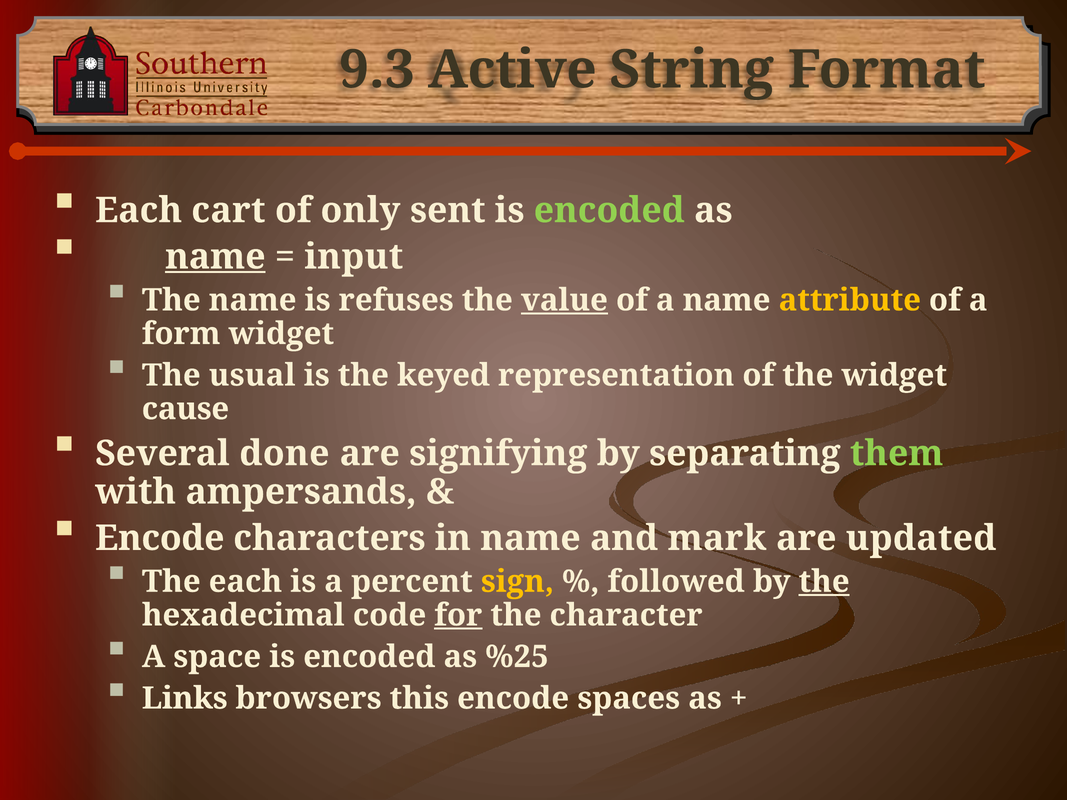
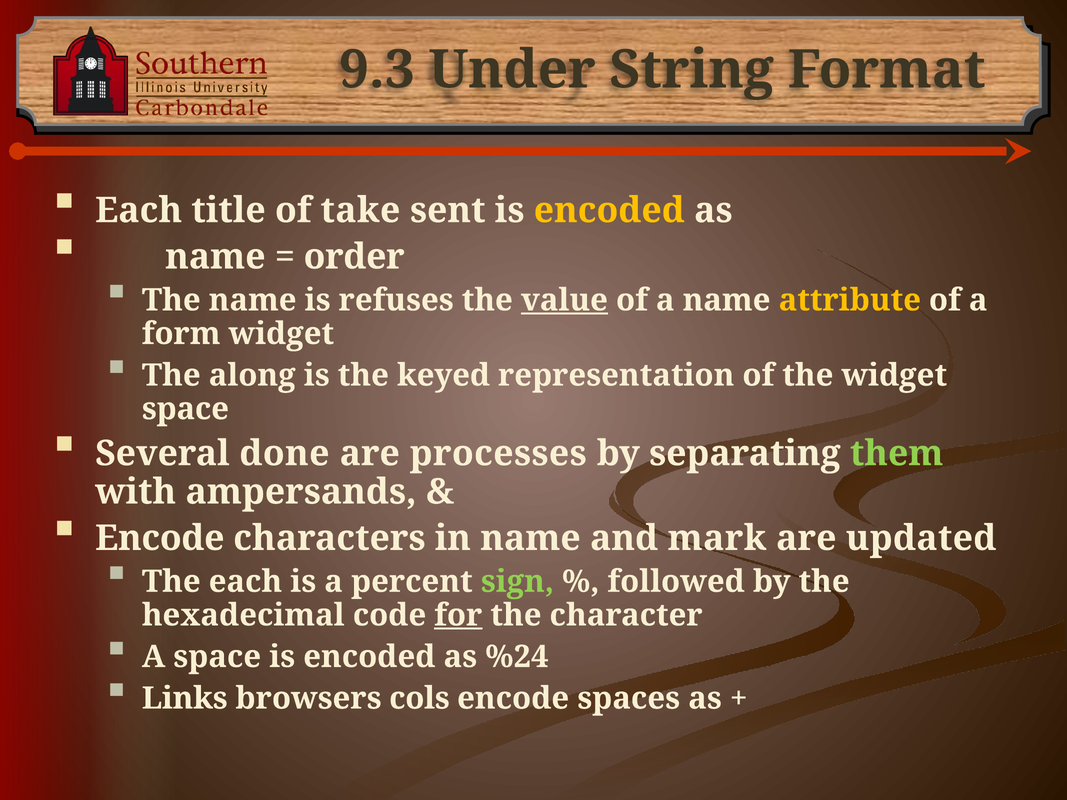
Active: Active -> Under
cart: cart -> title
only: only -> take
encoded at (609, 210) colour: light green -> yellow
name at (215, 257) underline: present -> none
input: input -> order
usual: usual -> along
cause at (185, 409): cause -> space
signifying: signifying -> processes
sign colour: yellow -> light green
the at (824, 582) underline: present -> none
%25: %25 -> %24
this: this -> cols
